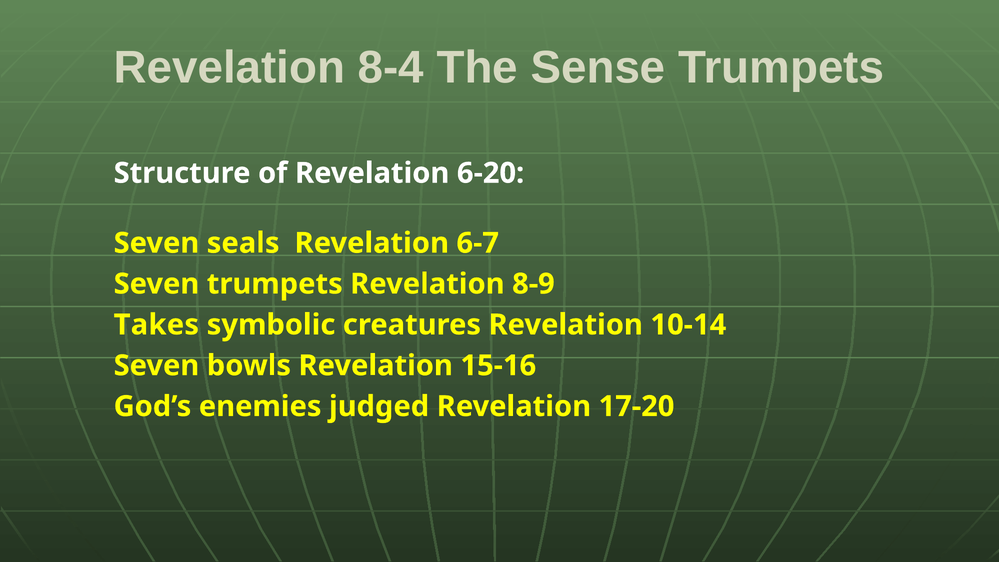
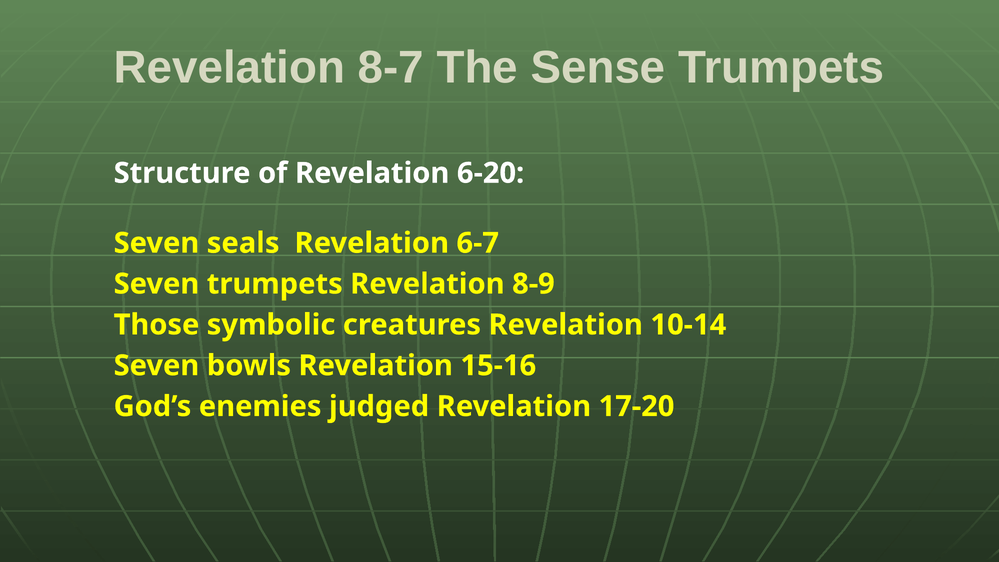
8-4: 8-4 -> 8-7
Takes: Takes -> Those
